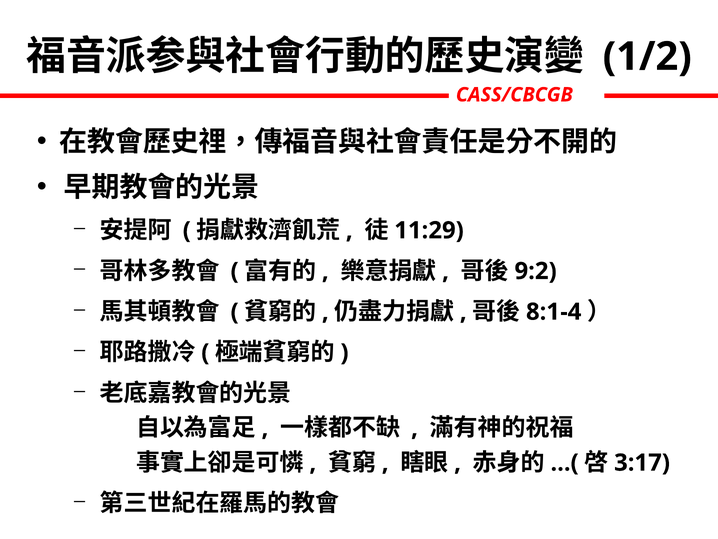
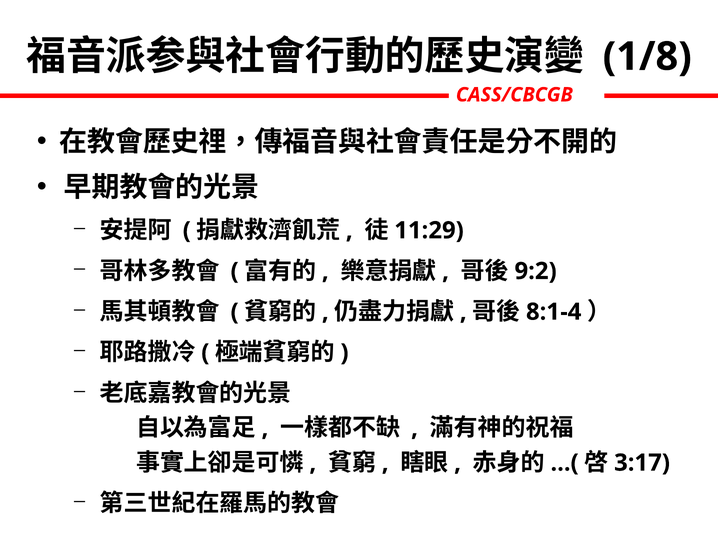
1/2: 1/2 -> 1/8
